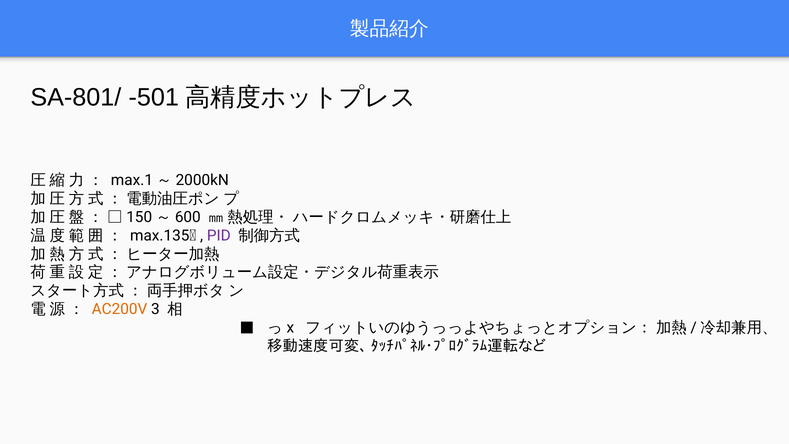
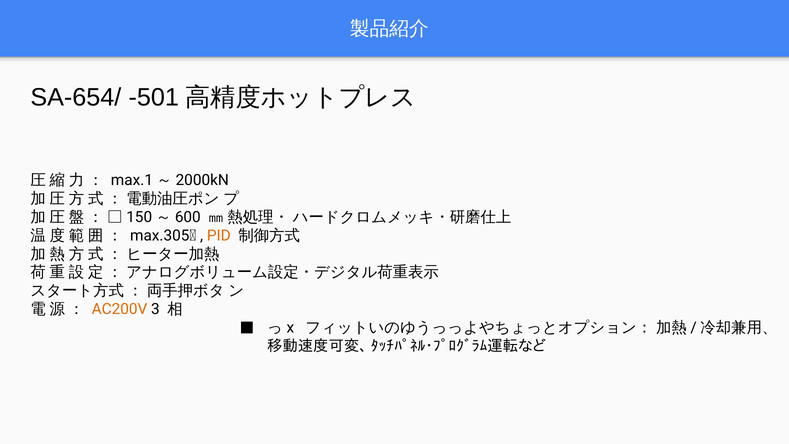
SA-801/: SA-801/ -> SA-654/
max.135℃: max.135℃ -> max.305℃
PID colour: purple -> orange
